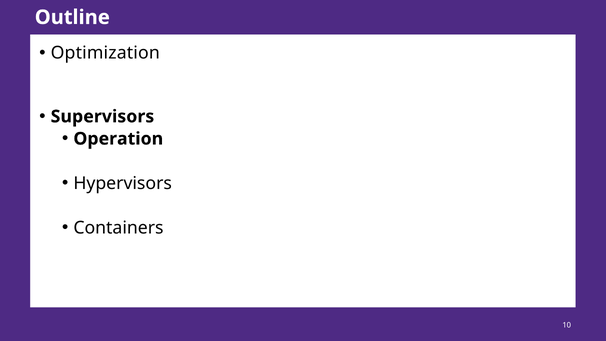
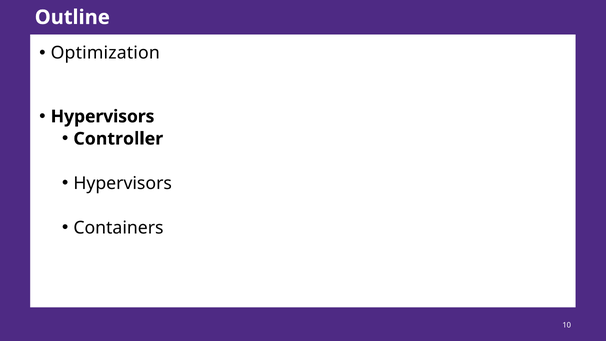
Supervisors at (102, 116): Supervisors -> Hypervisors
Operation: Operation -> Controller
